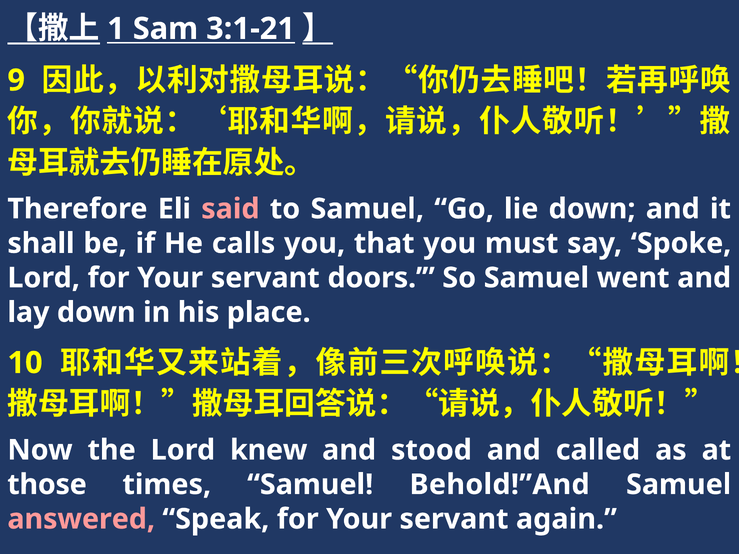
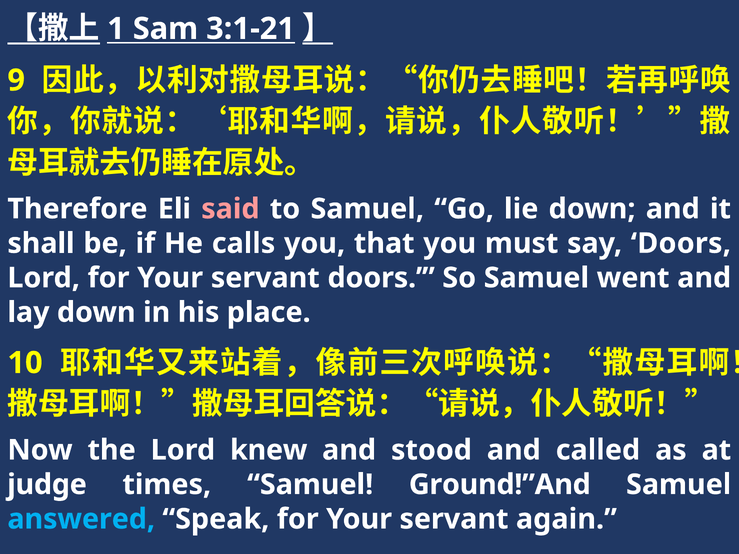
say Spoke: Spoke -> Doors
those: those -> judge
Behold!”And: Behold!”And -> Ground!”And
answered colour: pink -> light blue
